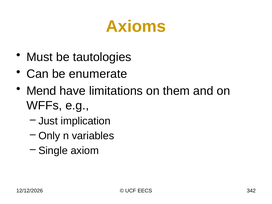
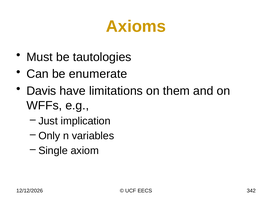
Mend: Mend -> Davis
